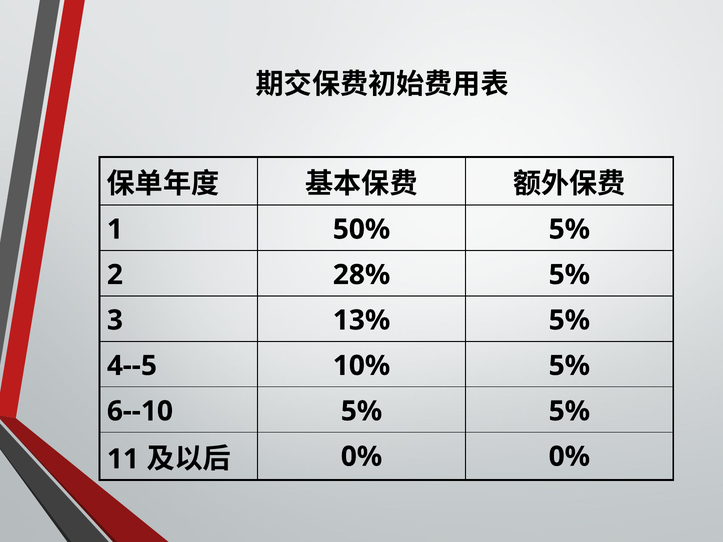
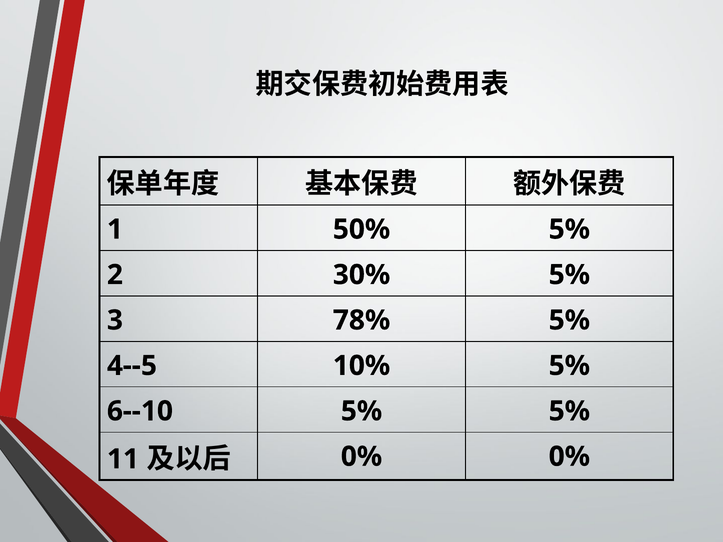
28%: 28% -> 30%
13%: 13% -> 78%
